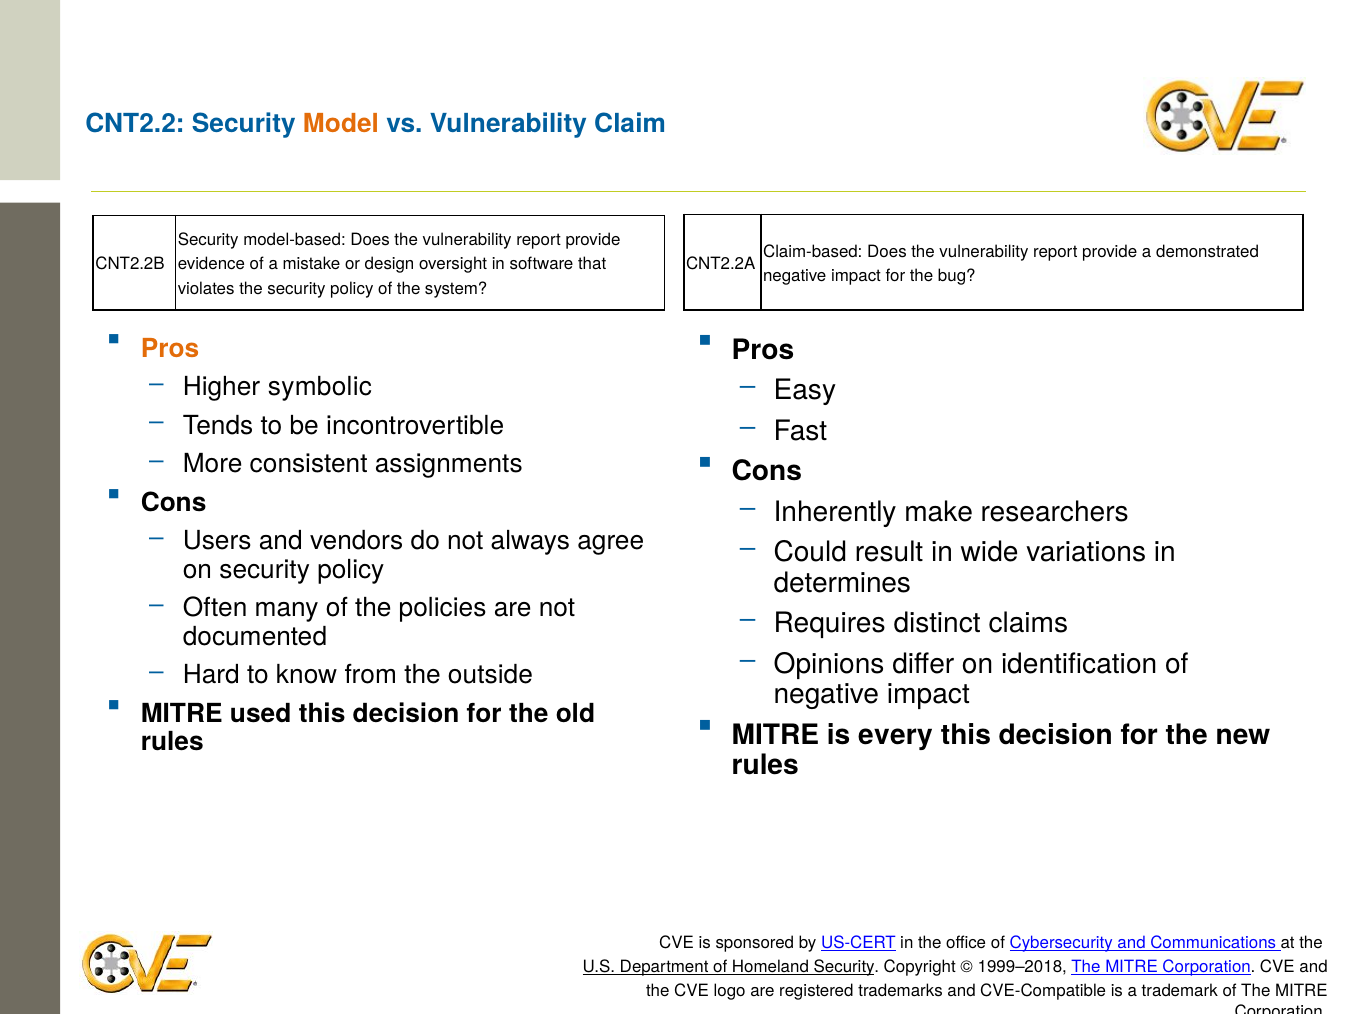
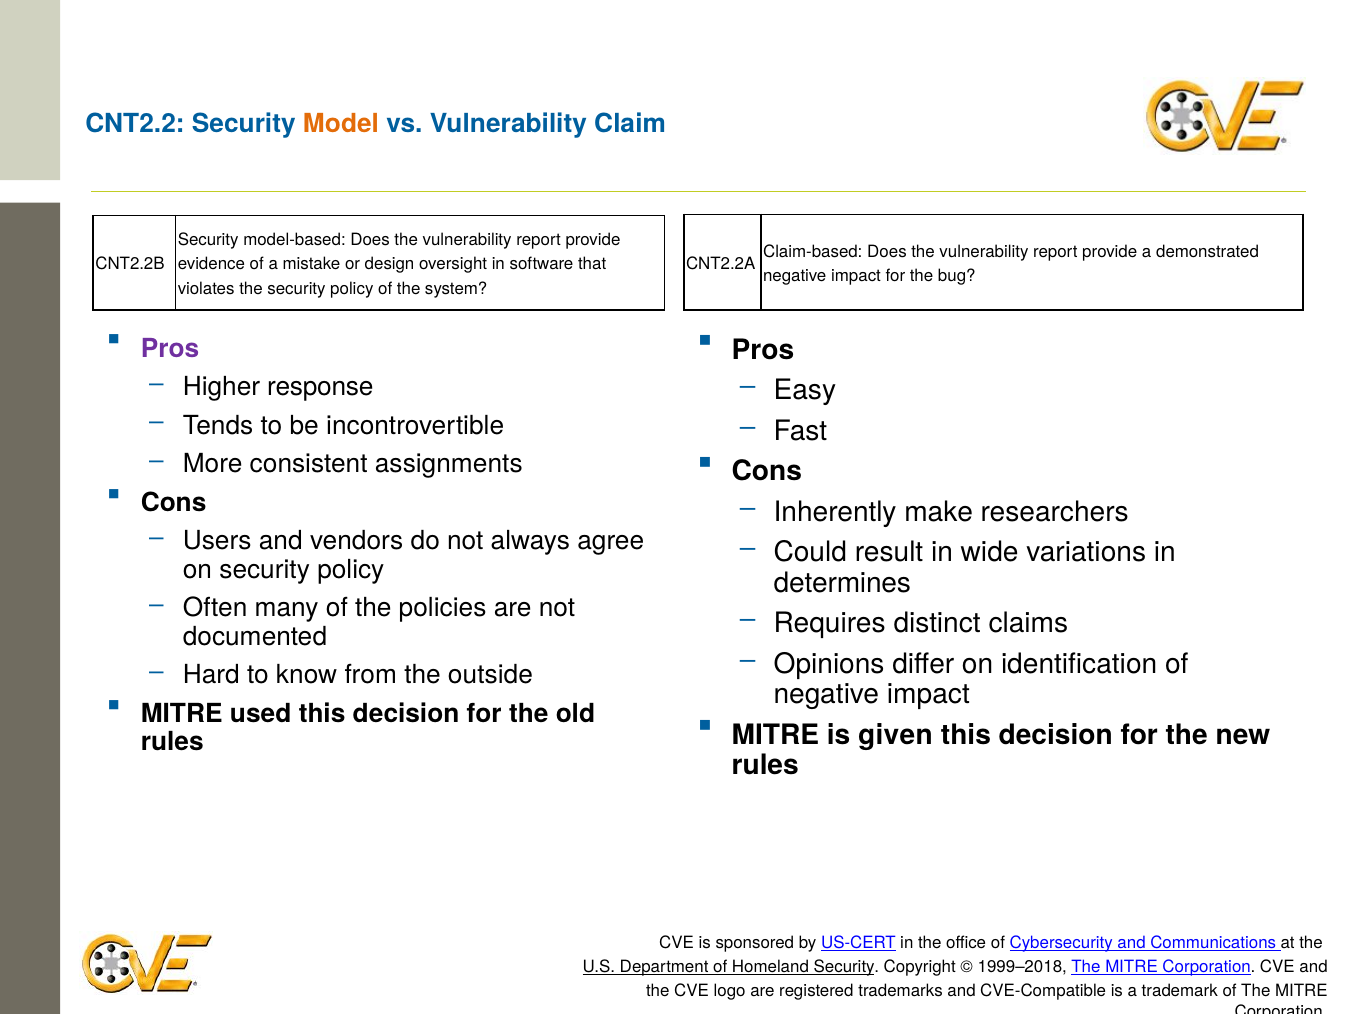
Pros at (170, 348) colour: orange -> purple
symbolic: symbolic -> response
every: every -> given
